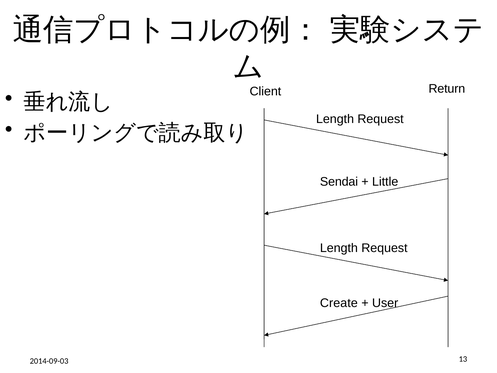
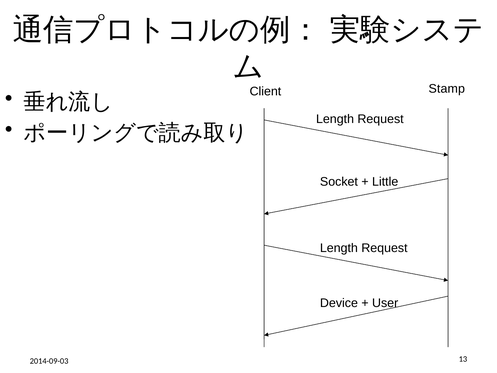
Return: Return -> Stamp
Sendai: Sendai -> Socket
Create: Create -> Device
